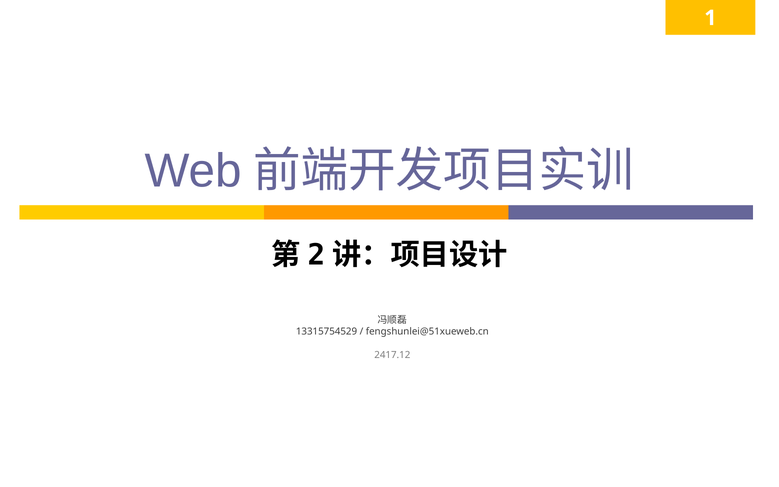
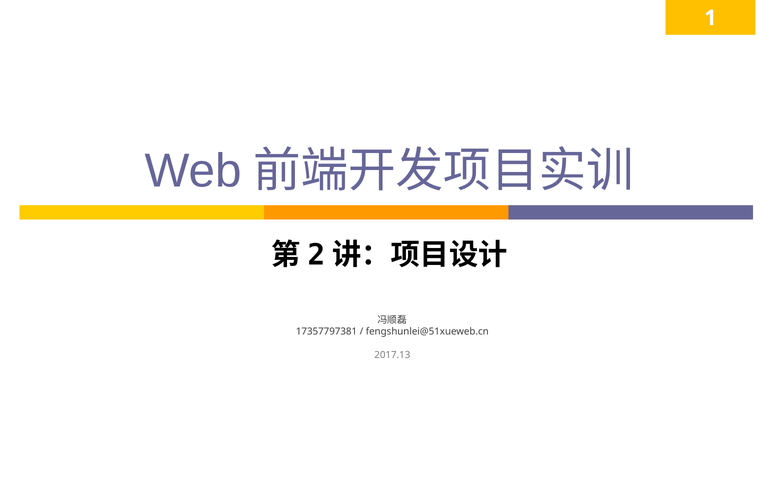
13315754529: 13315754529 -> 17357797381
2417.12: 2417.12 -> 2017.13
